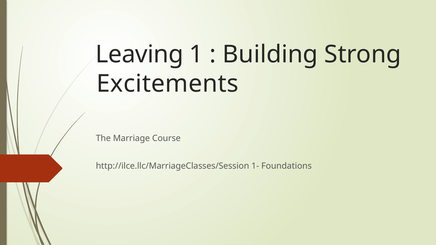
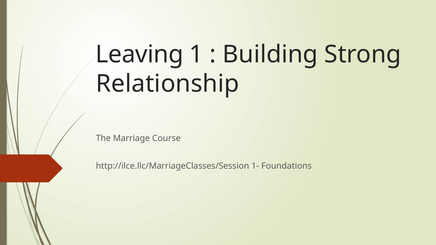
Excitements: Excitements -> Relationship
